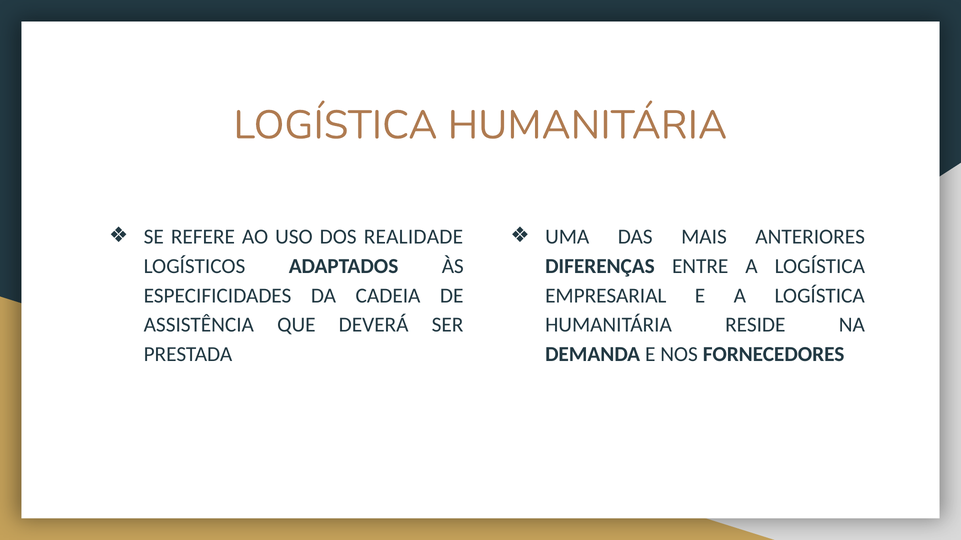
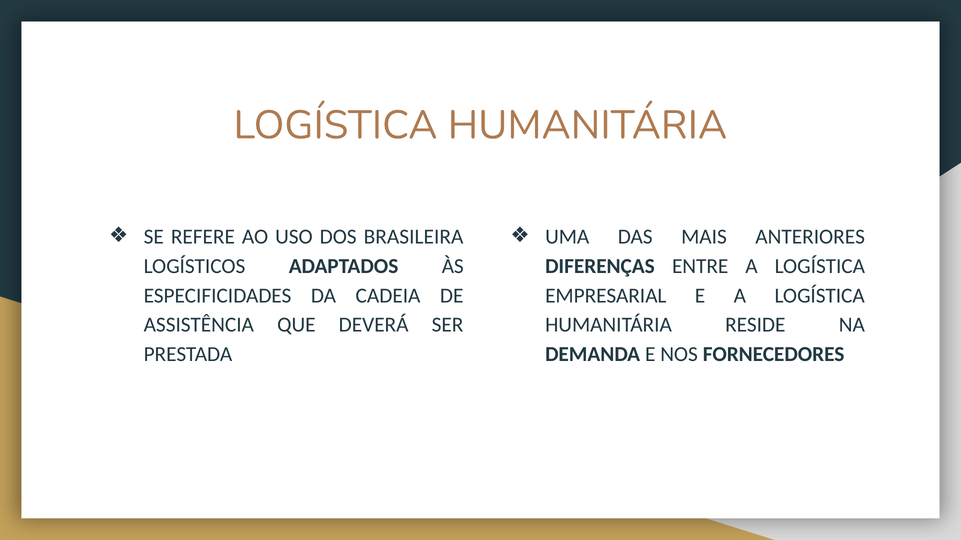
REALIDADE: REALIDADE -> BRASILEIRA
